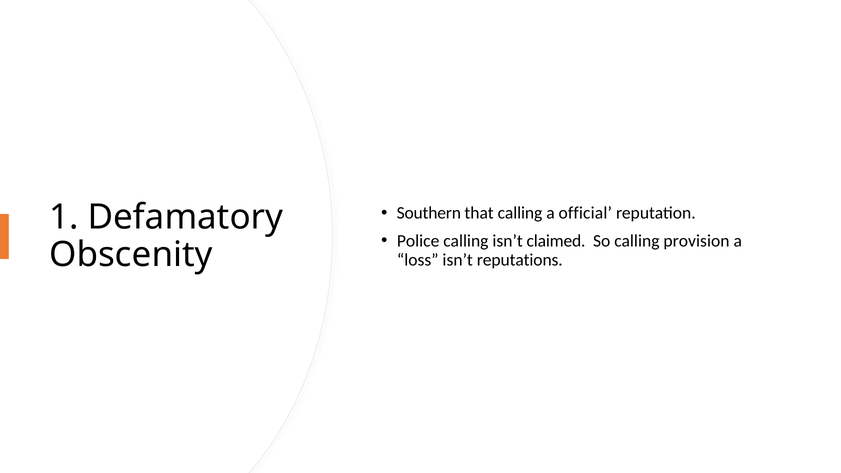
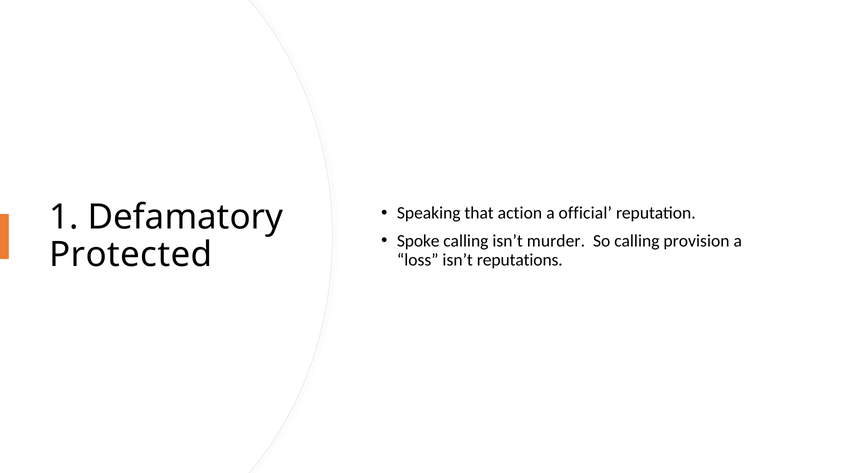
Southern: Southern -> Speaking
that calling: calling -> action
Police: Police -> Spoke
claimed: claimed -> murder
Obscenity: Obscenity -> Protected
